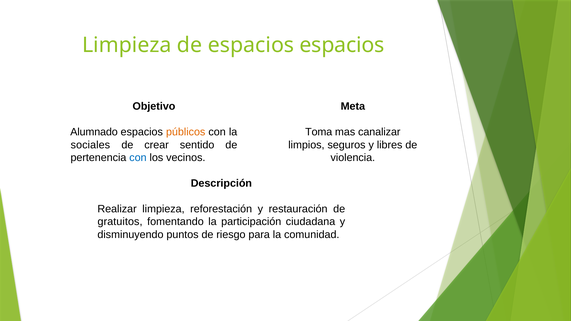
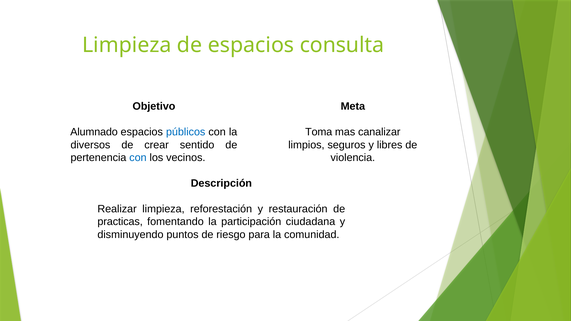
espacios espacios: espacios -> consulta
públicos colour: orange -> blue
sociales: sociales -> diversos
gratuitos: gratuitos -> practicas
